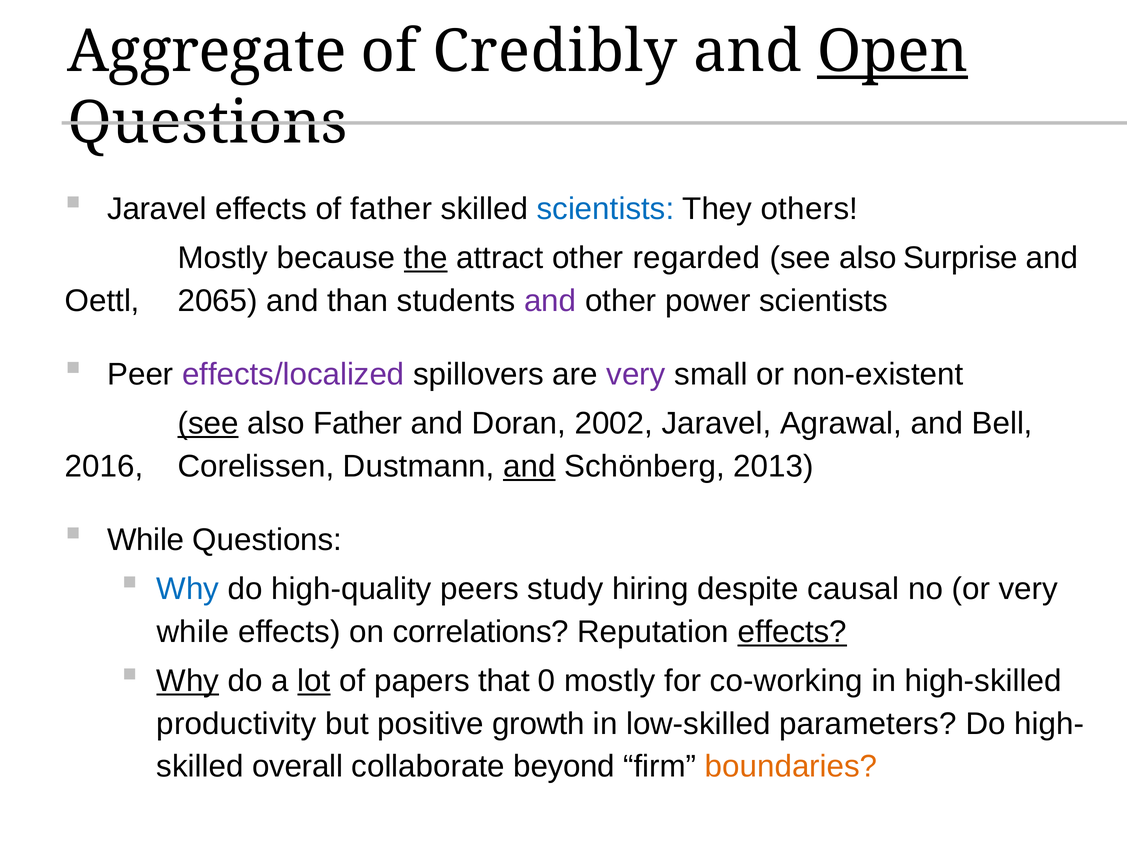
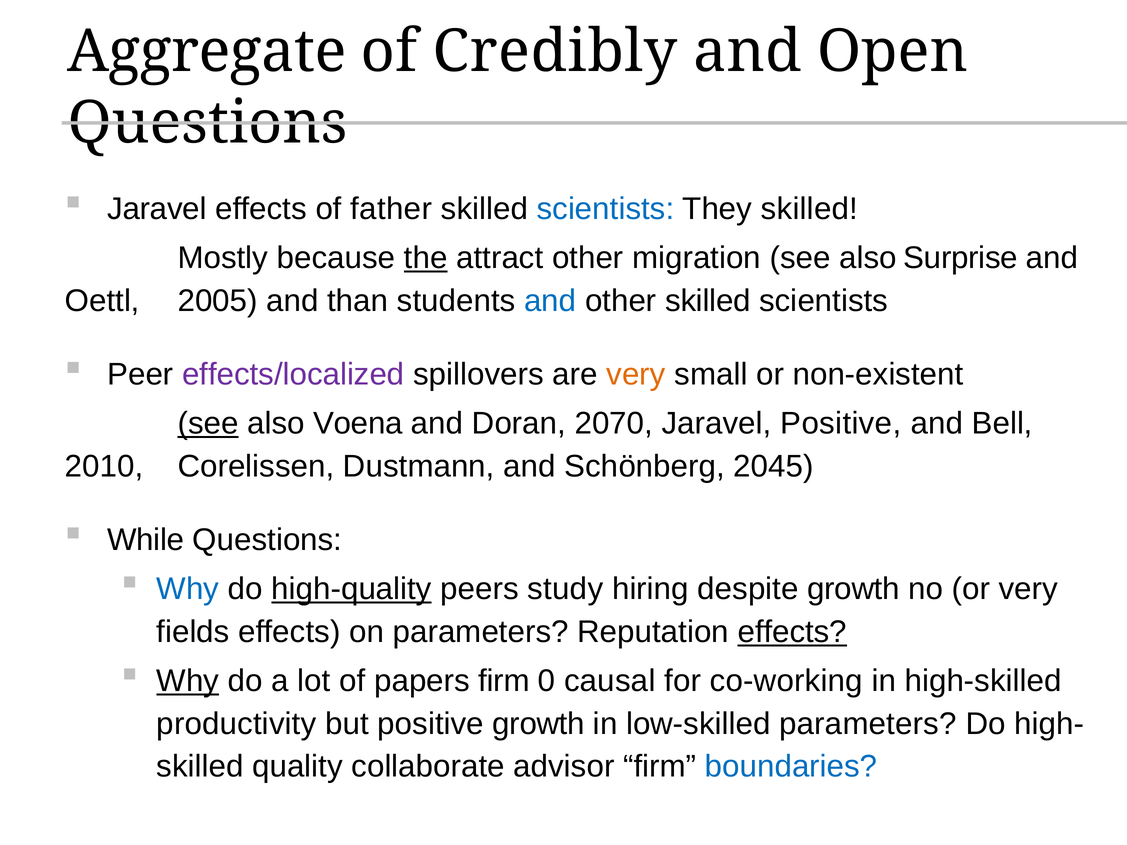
Open underline: present -> none
They others: others -> skilled
regarded: regarded -> migration
2065: 2065 -> 2005
and at (550, 301) colour: purple -> blue
other power: power -> skilled
very at (636, 375) colour: purple -> orange
also Father: Father -> Voena
2002: 2002 -> 2070
Jaravel Agrawal: Agrawal -> Positive
2016: 2016 -> 2010
and at (529, 467) underline: present -> none
2013: 2013 -> 2045
high-quality underline: none -> present
despite causal: causal -> growth
while at (193, 632): while -> fields
on correlations: correlations -> parameters
lot underline: present -> none
papers that: that -> firm
0 mostly: mostly -> causal
overall: overall -> quality
beyond: beyond -> advisor
boundaries colour: orange -> blue
